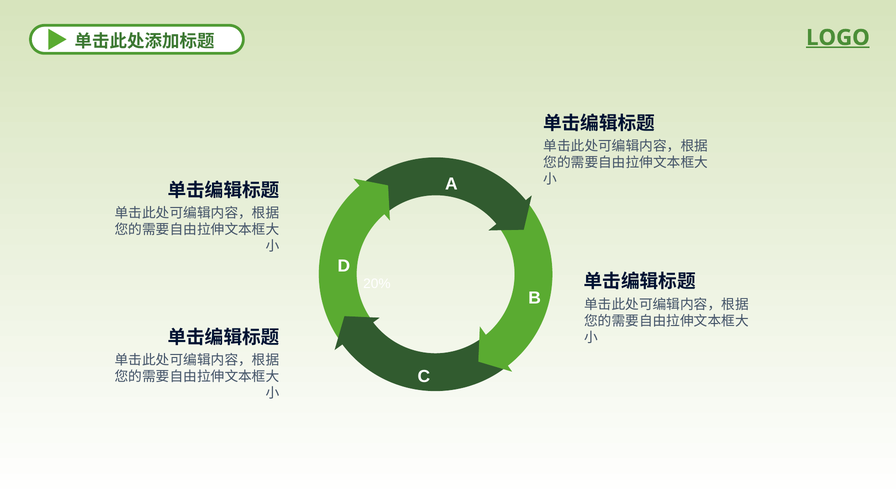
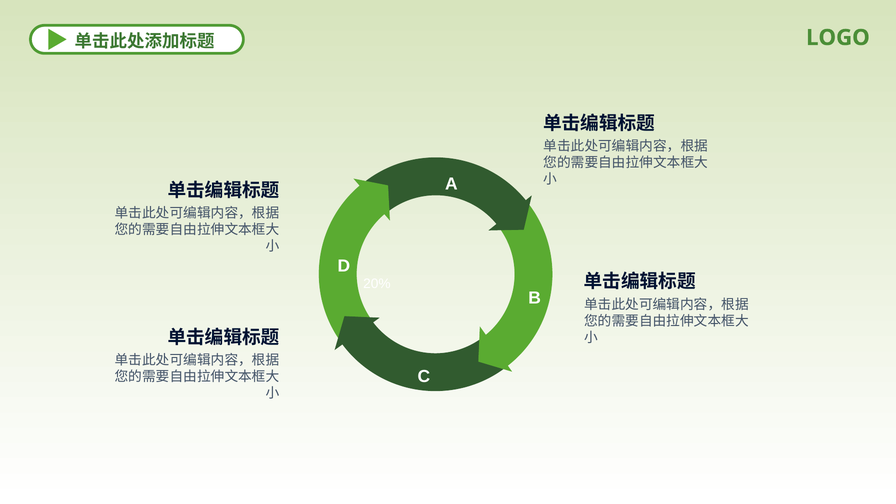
LOGO underline: present -> none
